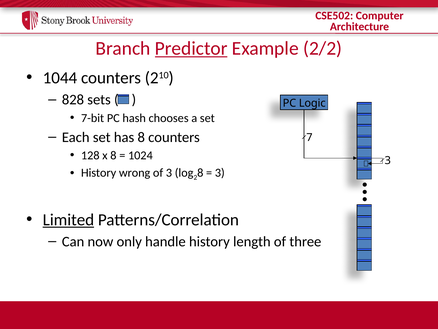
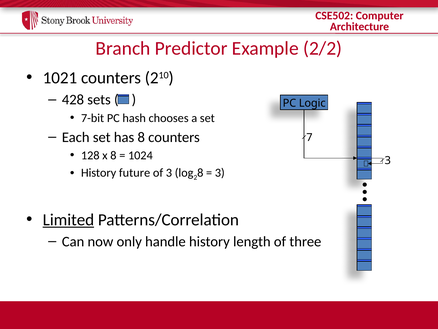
Predictor underline: present -> none
1044: 1044 -> 1021
828: 828 -> 428
wrong: wrong -> future
